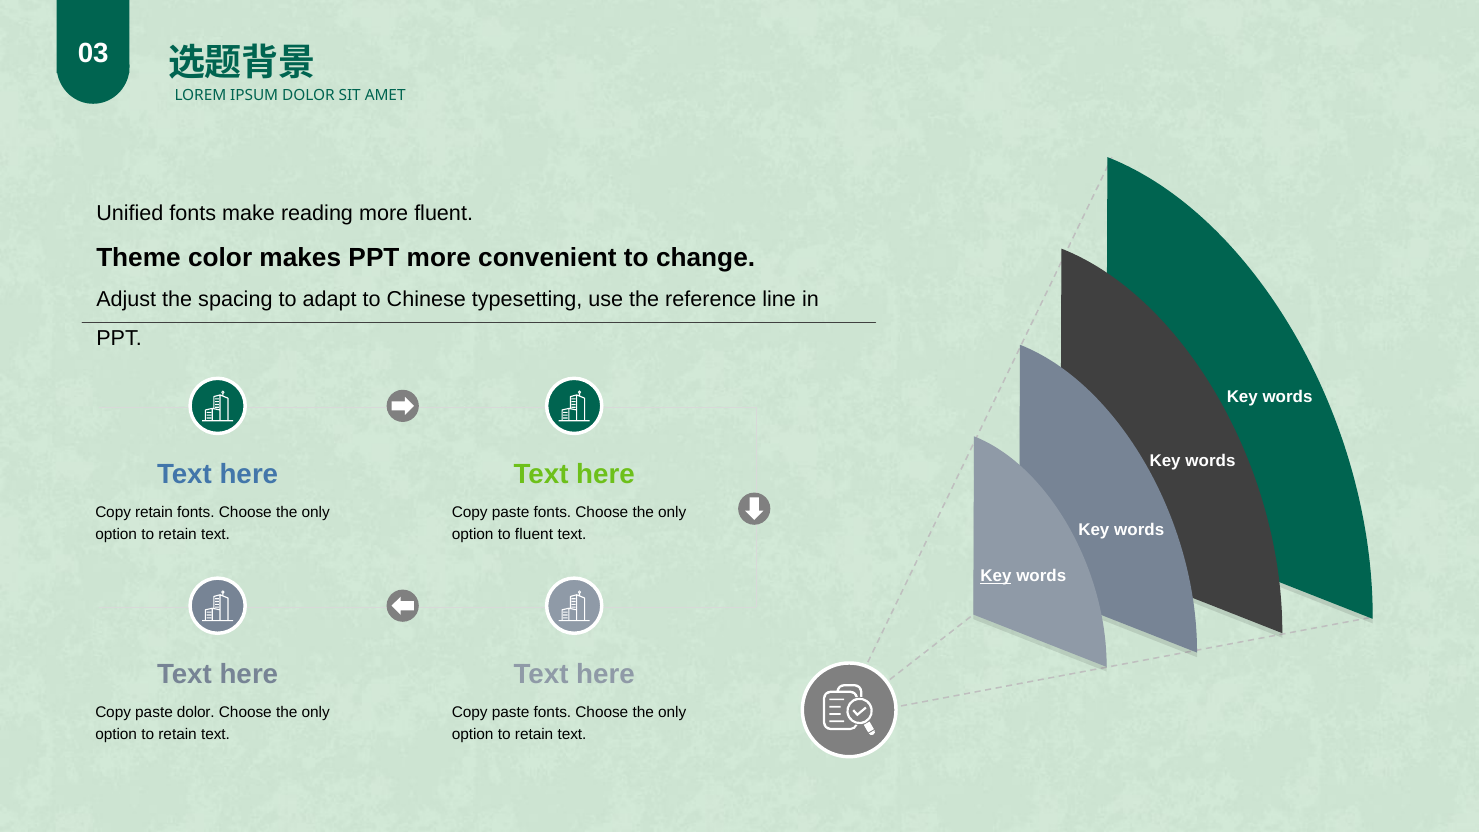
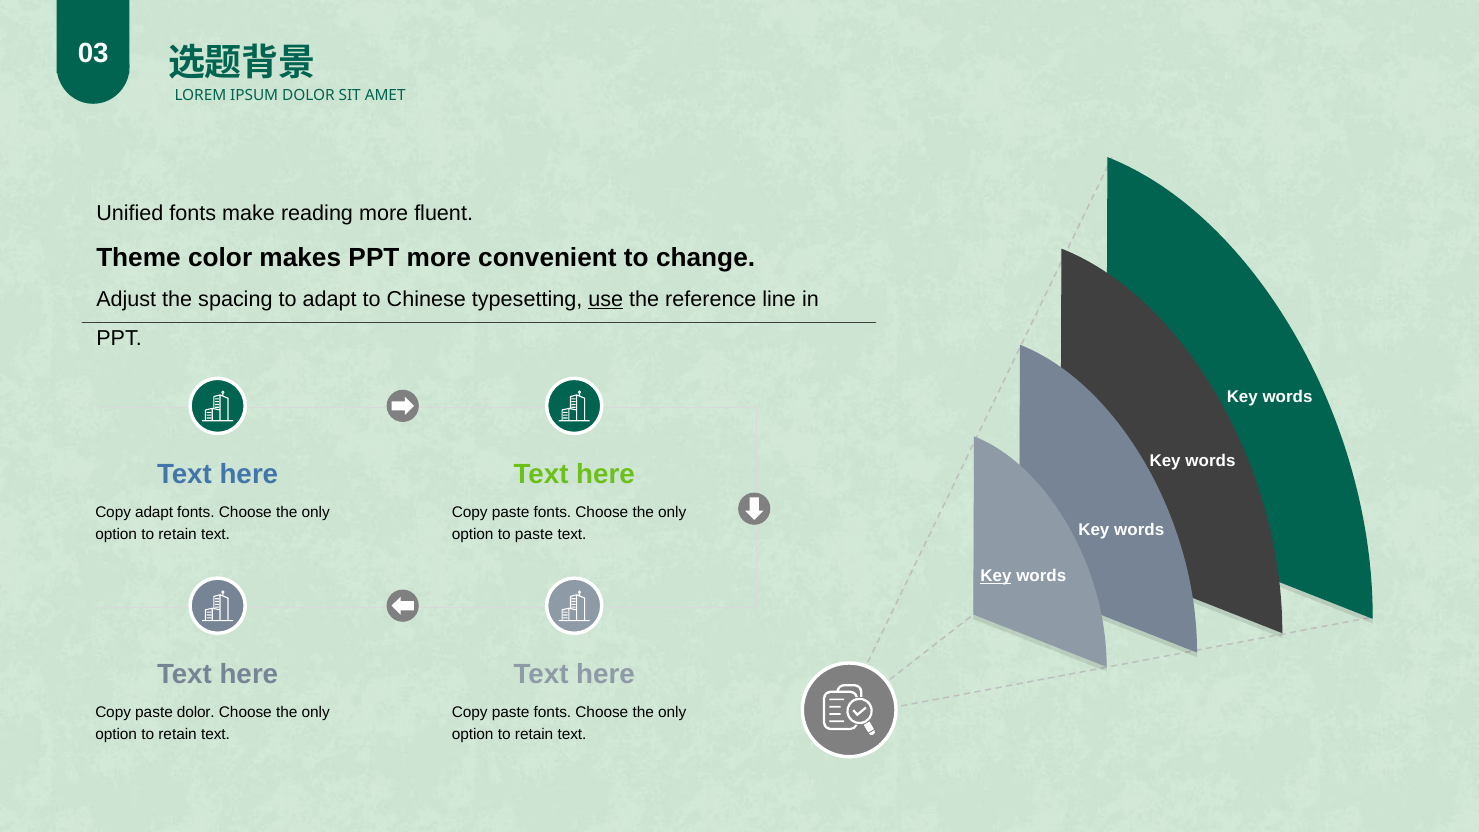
use underline: none -> present
Copy retain: retain -> adapt
to fluent: fluent -> paste
